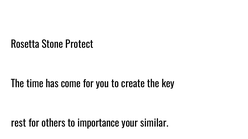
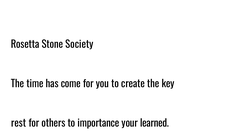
Protect: Protect -> Society
similar: similar -> learned
